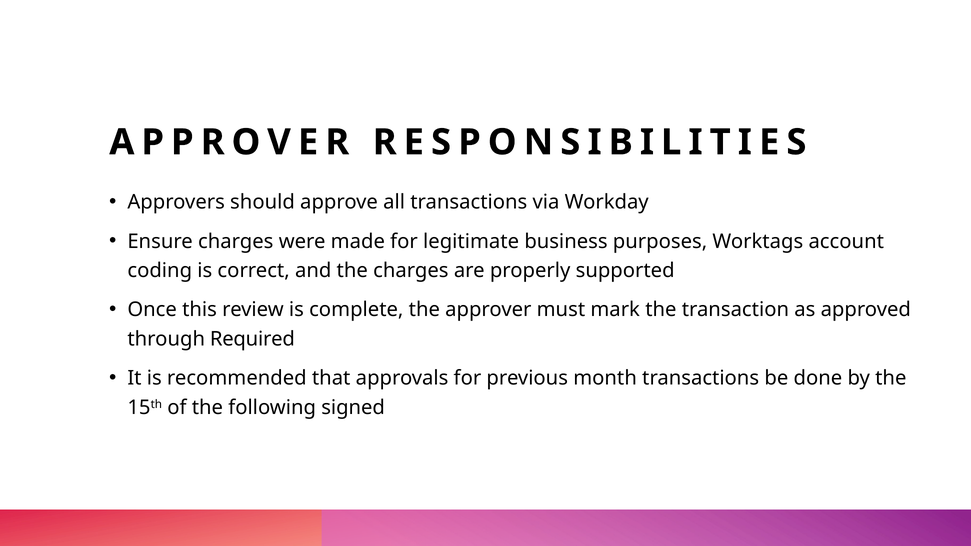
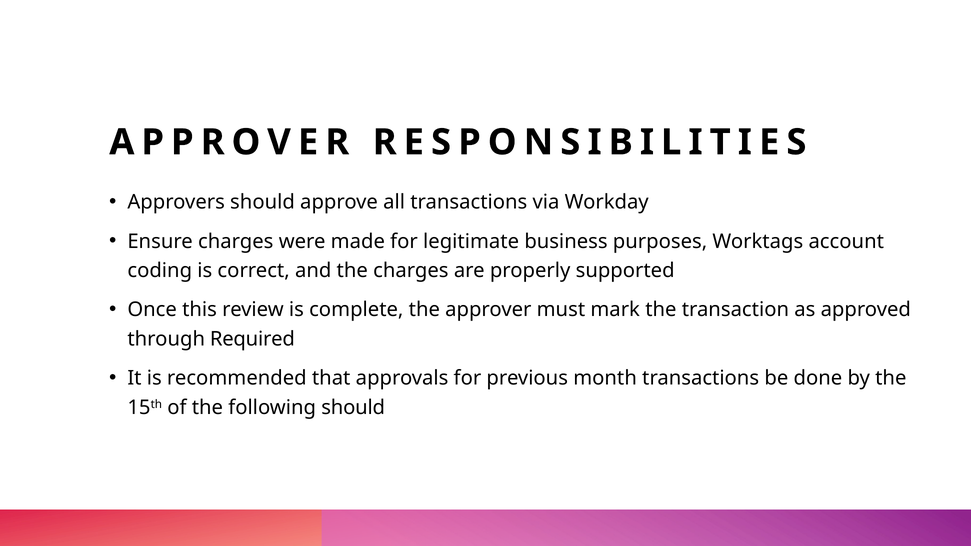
following signed: signed -> should
